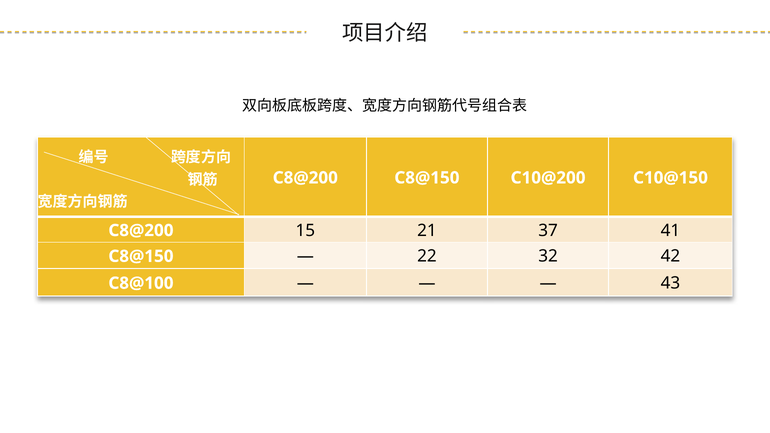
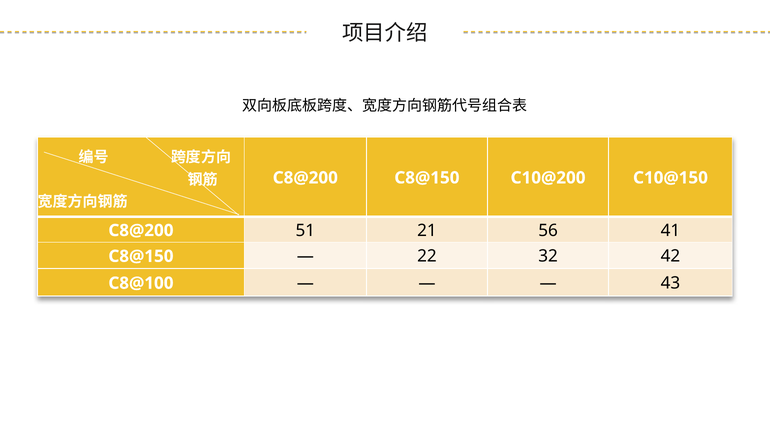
15: 15 -> 51
37: 37 -> 56
